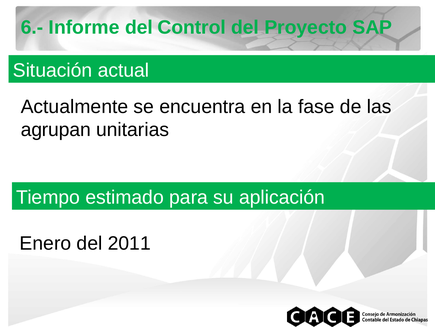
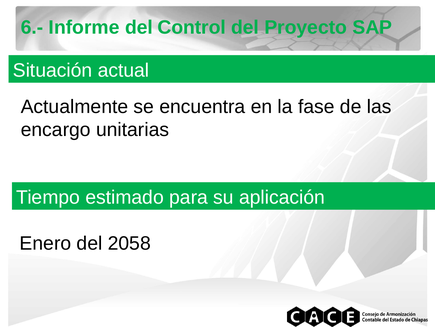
agrupan: agrupan -> encargo
2011: 2011 -> 2058
